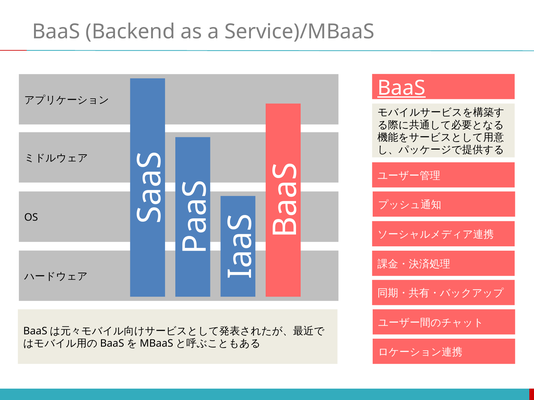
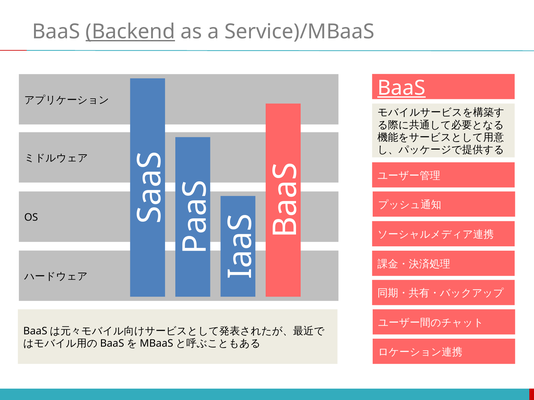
Backend underline: none -> present
